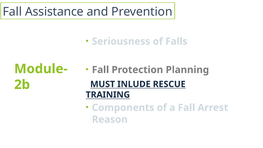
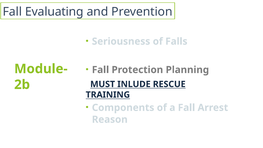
Assistance: Assistance -> Evaluating
